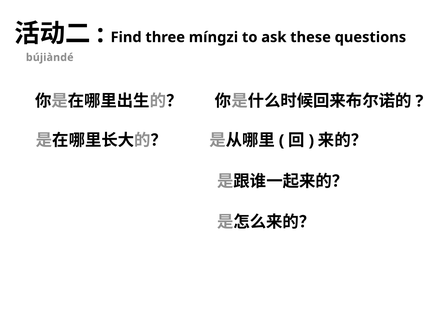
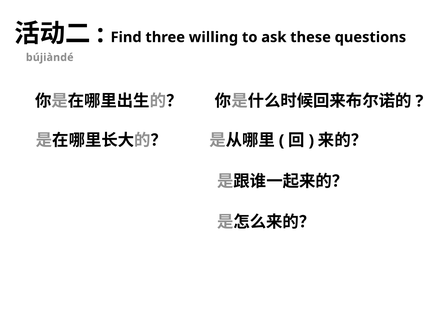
míngzi: míngzi -> willing
